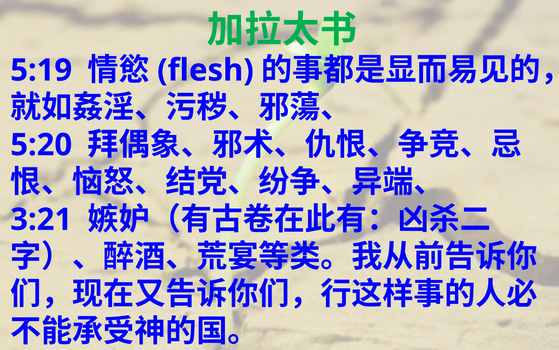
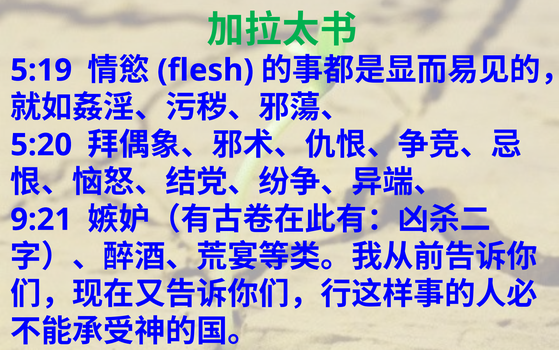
3:21: 3:21 -> 9:21
